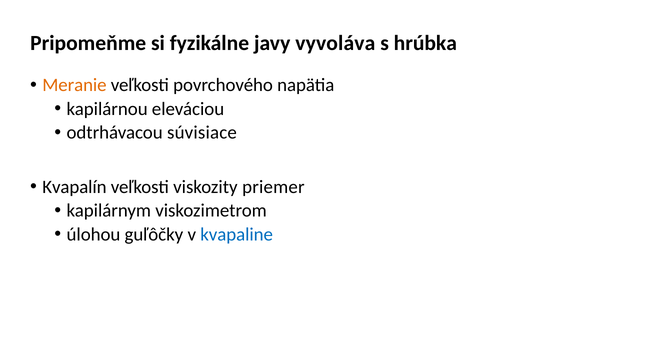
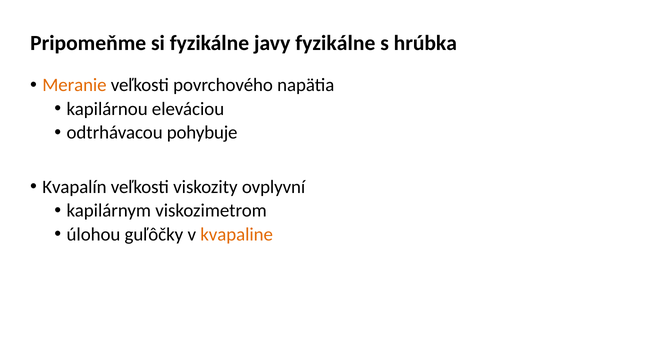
javy vyvoláva: vyvoláva -> fyzikálne
súvisiace: súvisiace -> pohybuje
priemer: priemer -> ovplyvní
kvapaline colour: blue -> orange
